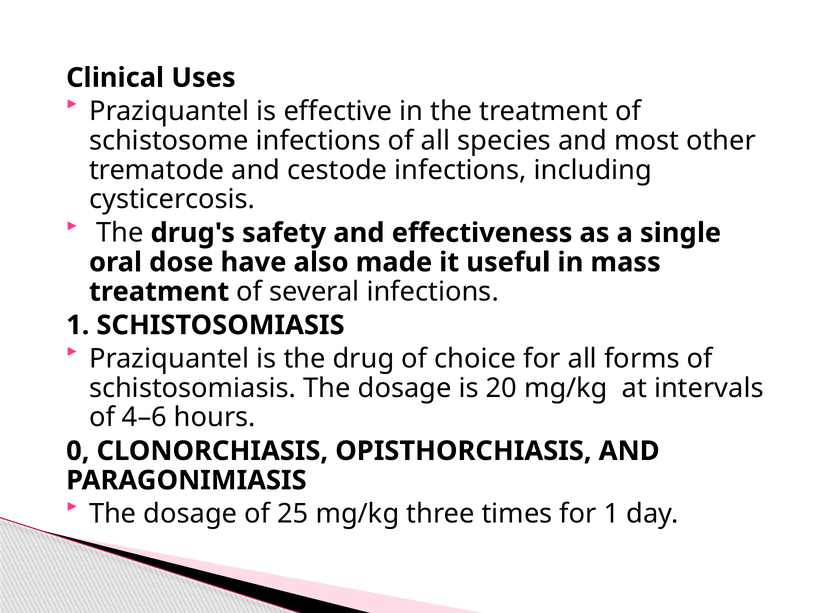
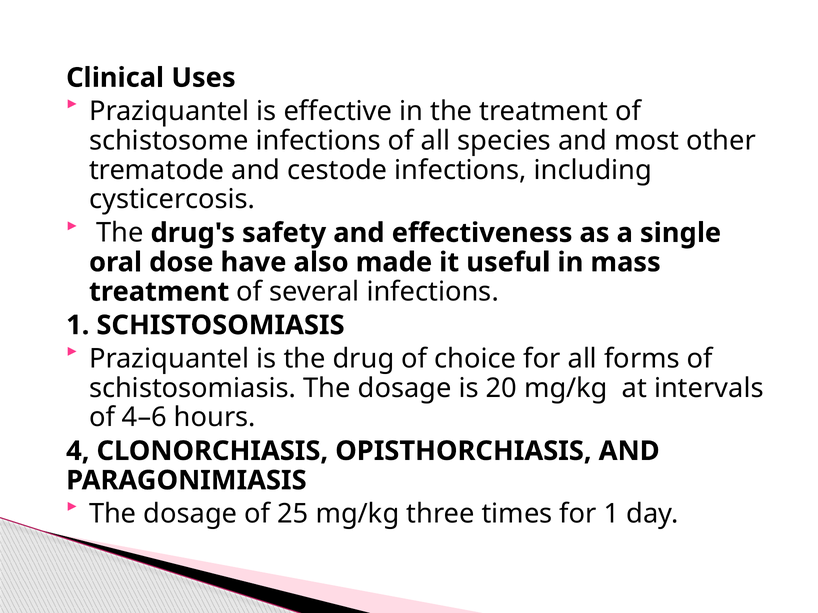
0: 0 -> 4
